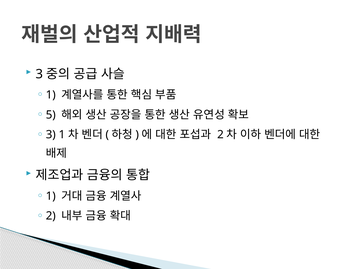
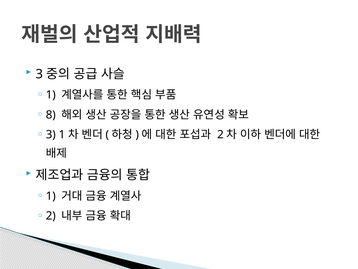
5: 5 -> 8
